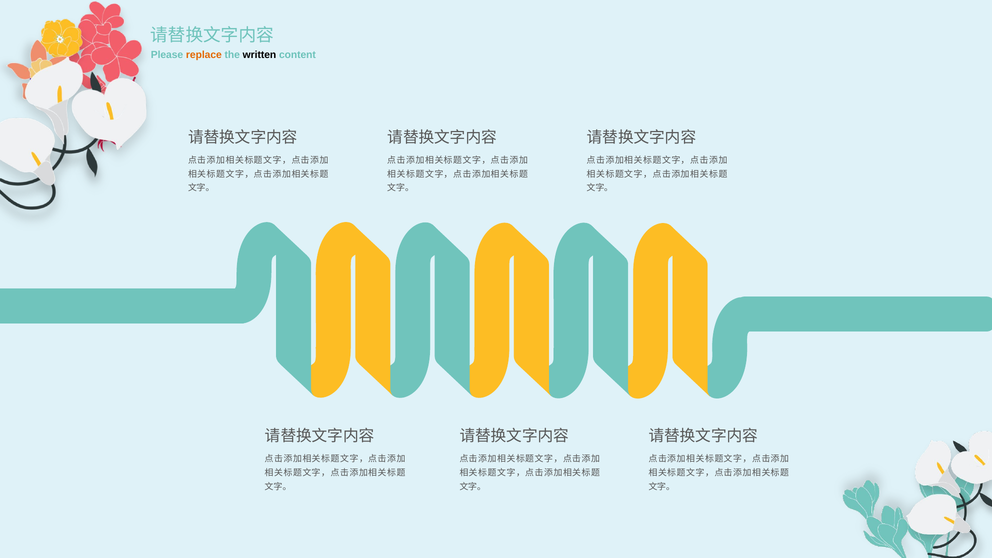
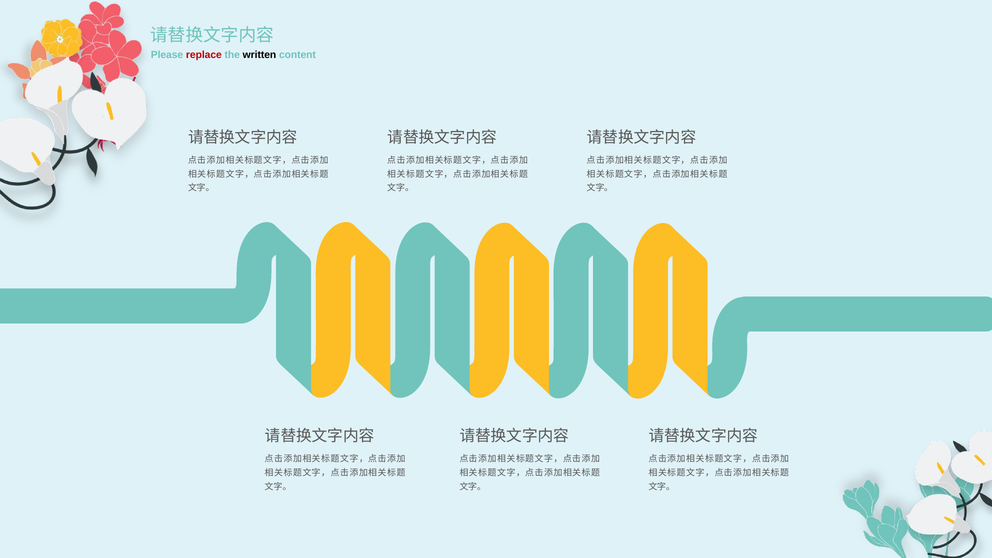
replace colour: orange -> red
